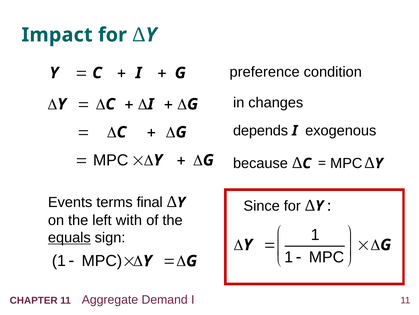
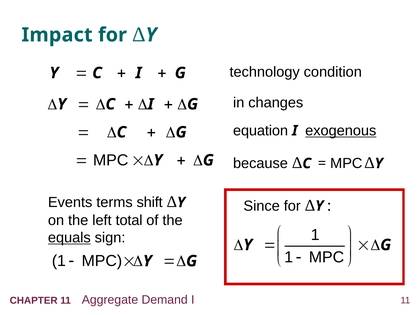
preference: preference -> technology
depends: depends -> equation
exogenous underline: none -> present
final: final -> shift
with: with -> total
